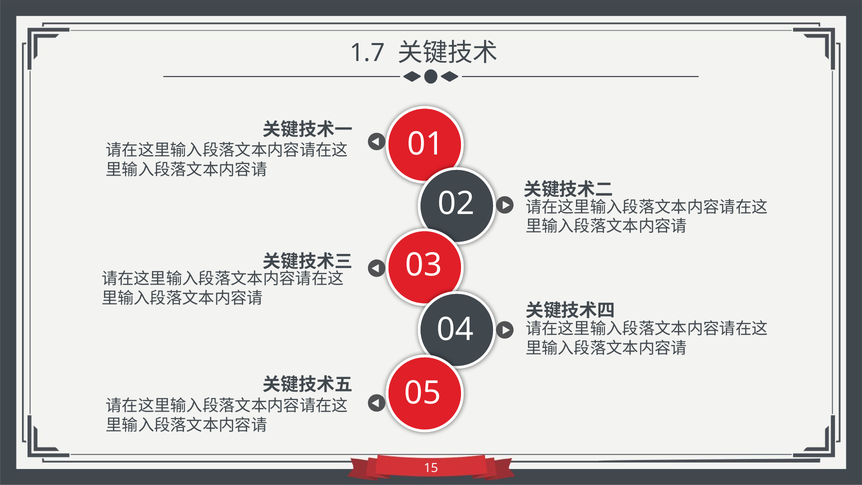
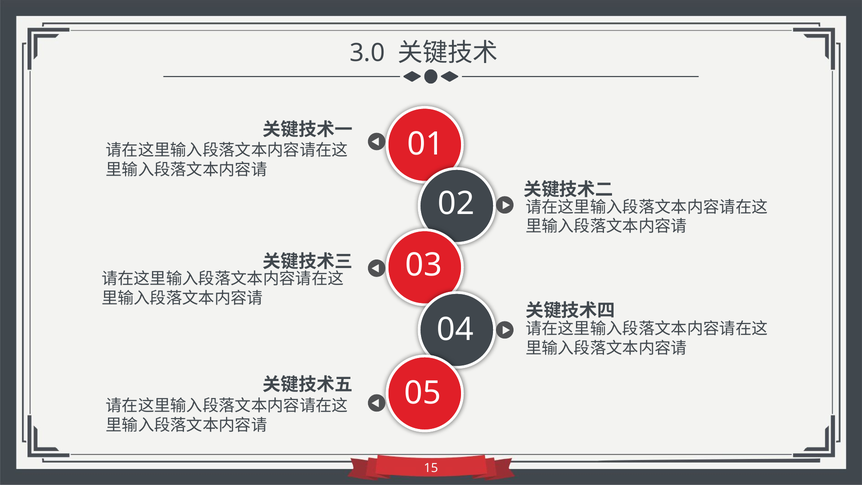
1.7: 1.7 -> 3.0
